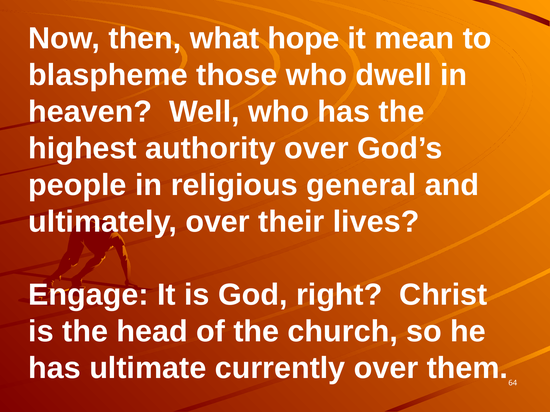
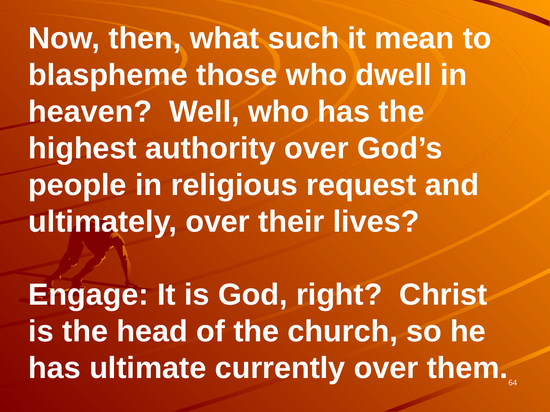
hope: hope -> such
general: general -> request
